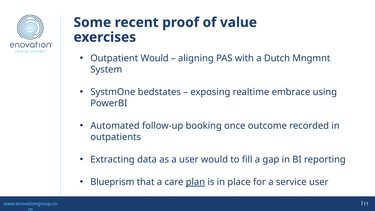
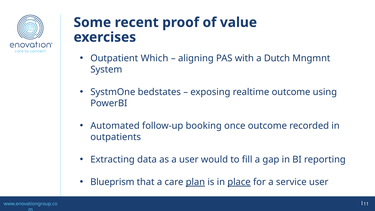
Outpatient Would: Would -> Which
realtime embrace: embrace -> outcome
place underline: none -> present
